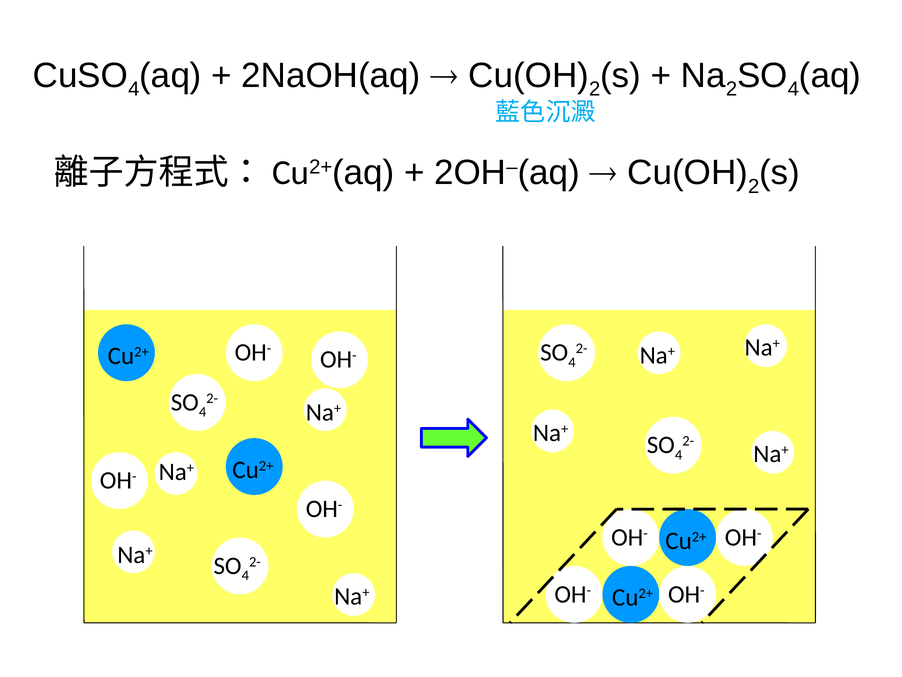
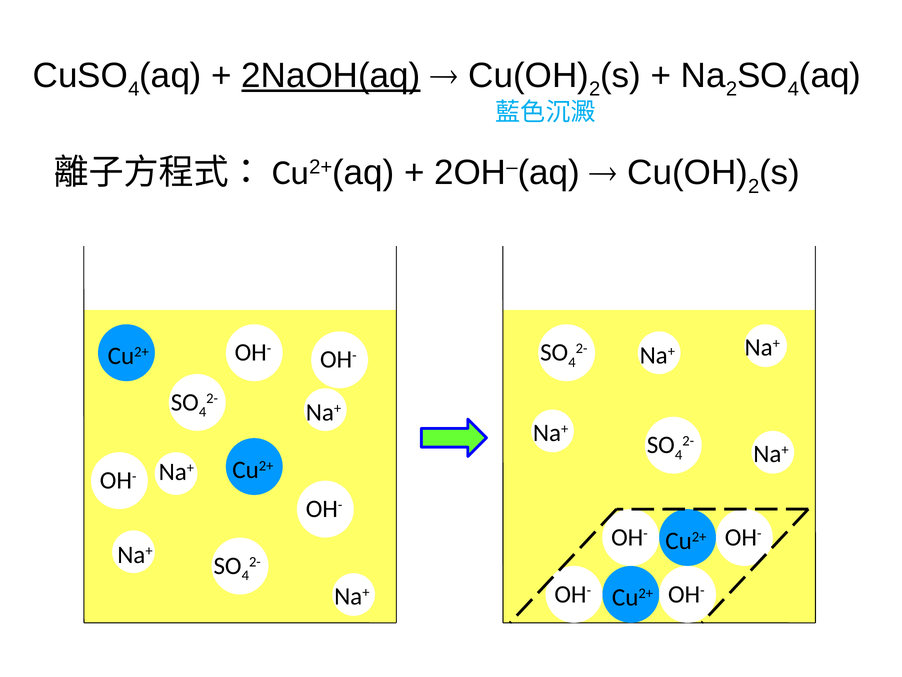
2NaOH(aq underline: none -> present
